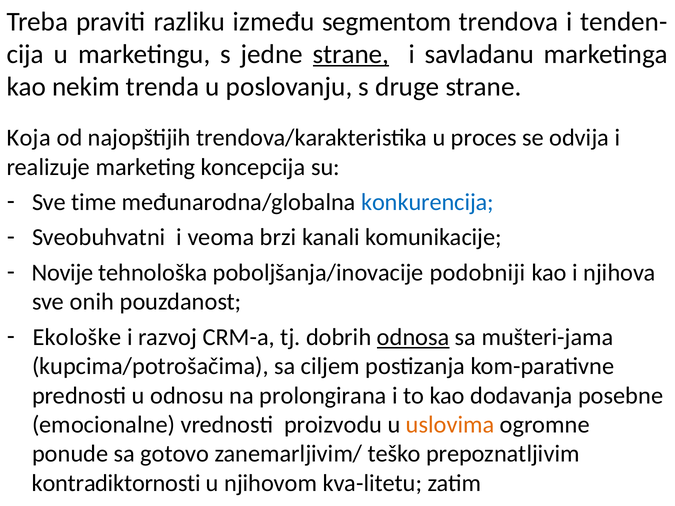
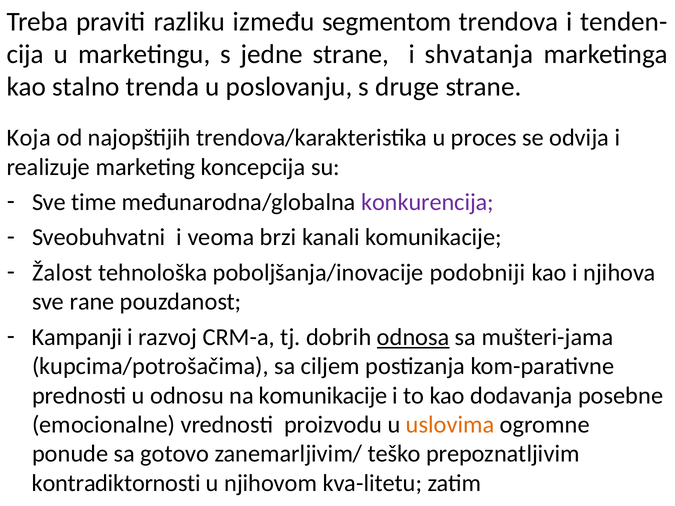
strane at (351, 54) underline: present -> none
savladanu: savladanu -> shvatanja
nekim: nekim -> stalno
konkurencija colour: blue -> purple
Novije: Novije -> Žalost
onih: onih -> rane
Ekološke: Ekološke -> Kampanji
na prolongirana: prolongirana -> komunikacije
